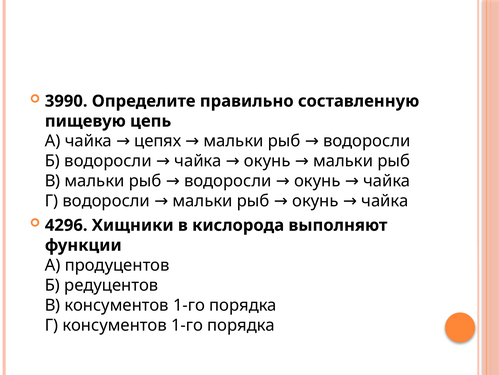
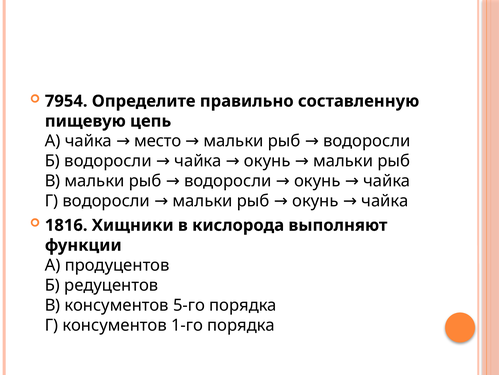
3990: 3990 -> 7954
цепях: цепях -> место
4296: 4296 -> 1816
В консументов 1-го: 1-го -> 5-го
